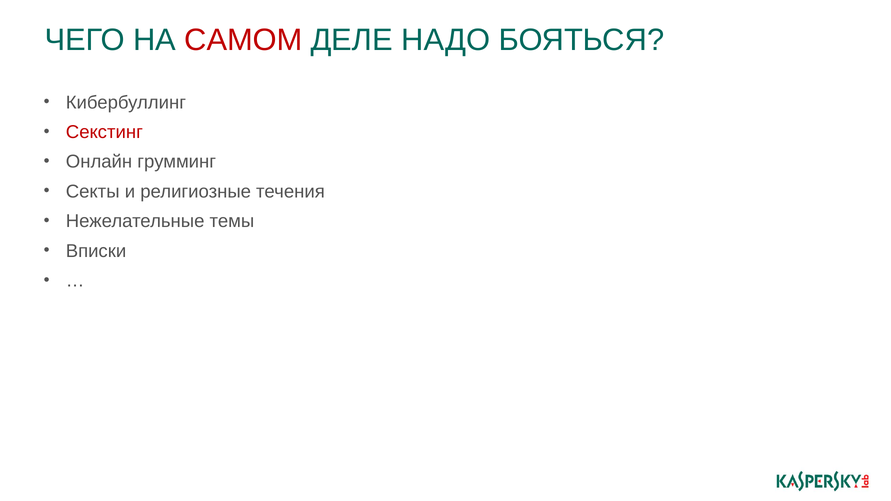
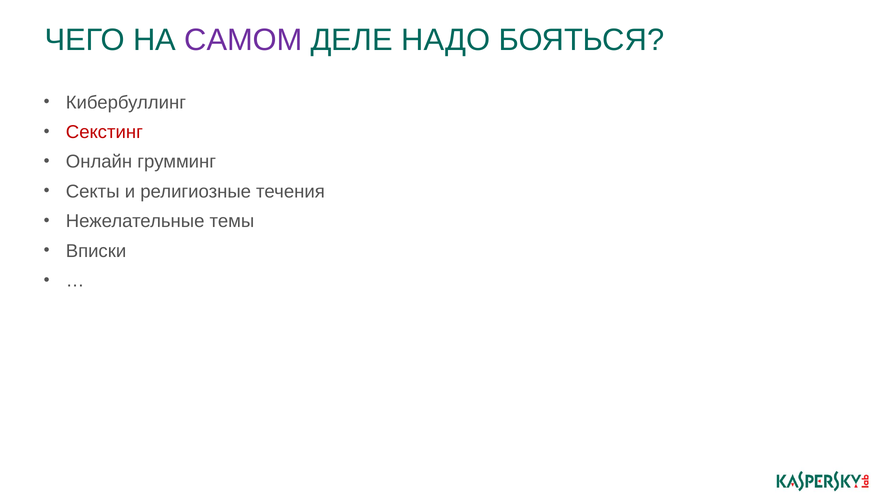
САМОМ colour: red -> purple
